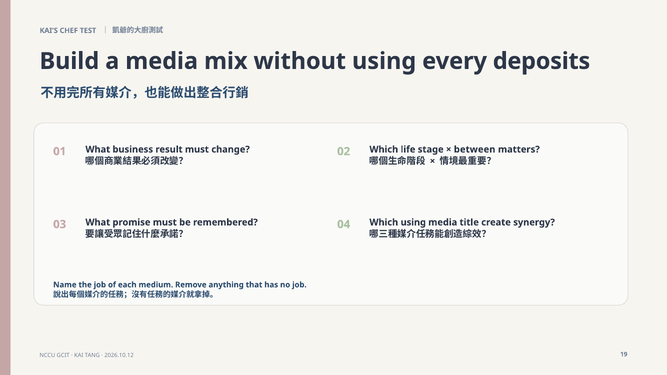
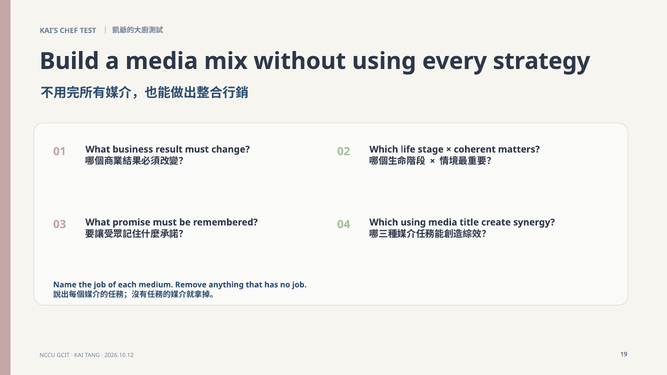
deposits: deposits -> strategy
between: between -> coherent
